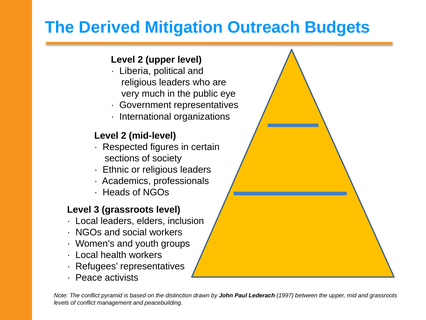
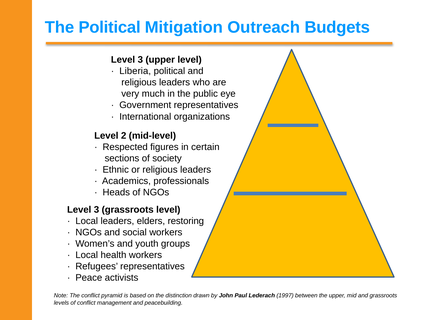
The Derived: Derived -> Political
2 at (140, 60): 2 -> 3
inclusion: inclusion -> restoring
